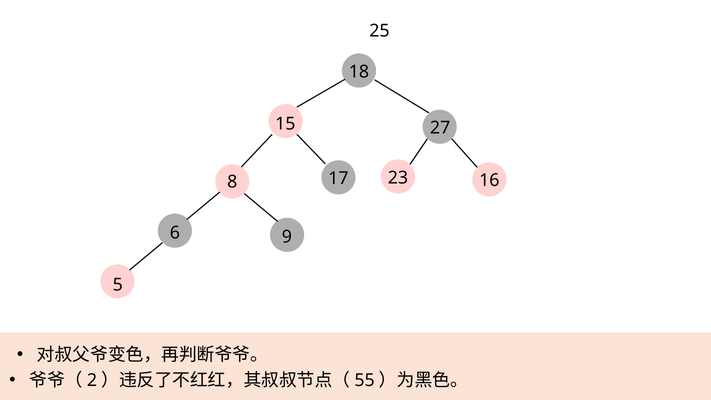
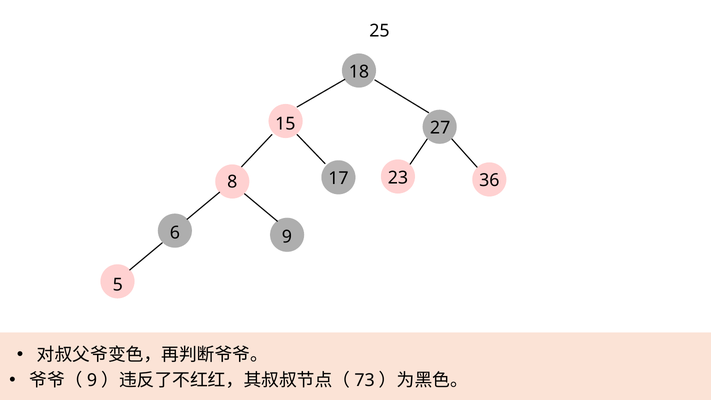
16: 16 -> 36
2 at (92, 380): 2 -> 9
55: 55 -> 73
